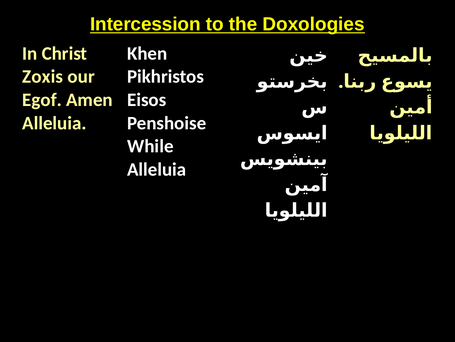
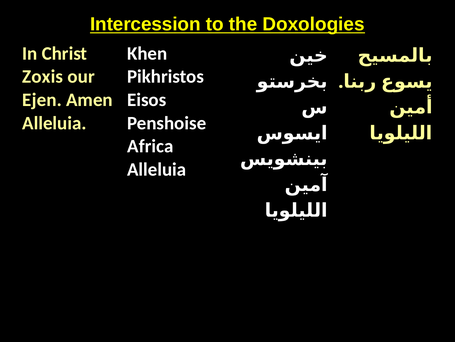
Egof: Egof -> Ejen
While: While -> Africa
